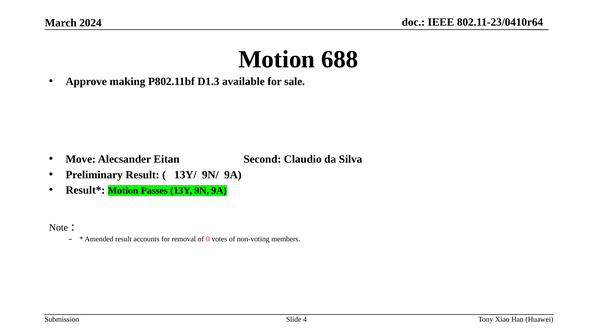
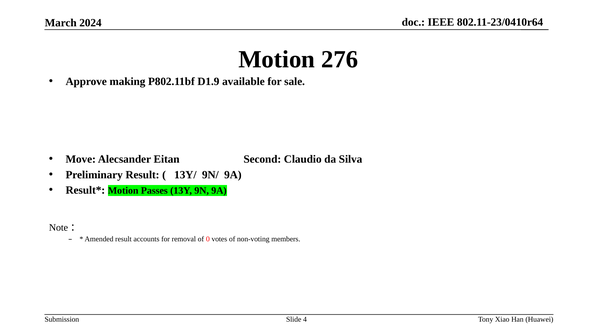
688: 688 -> 276
D1.3: D1.3 -> D1.9
